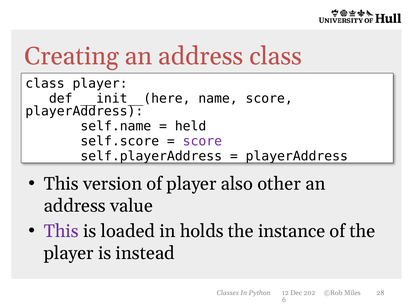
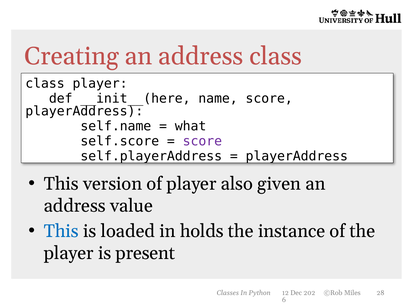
held: held -> what
other: other -> given
This at (61, 231) colour: purple -> blue
instead: instead -> present
